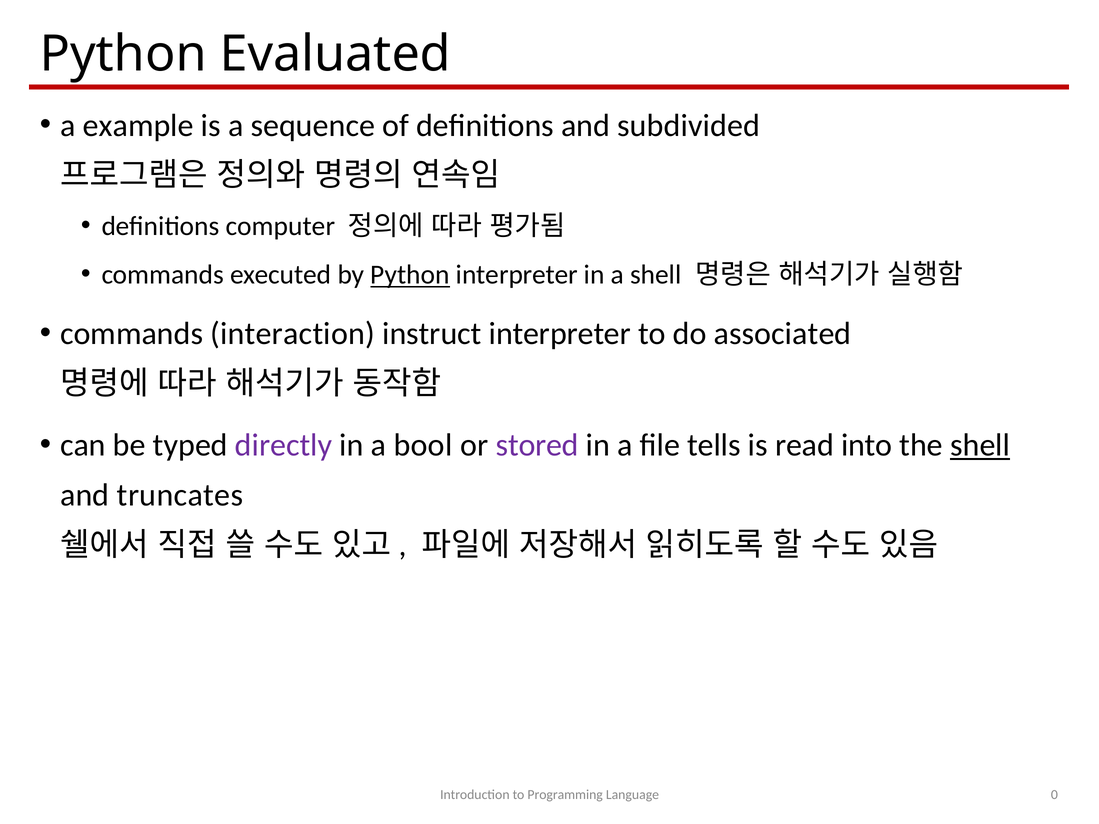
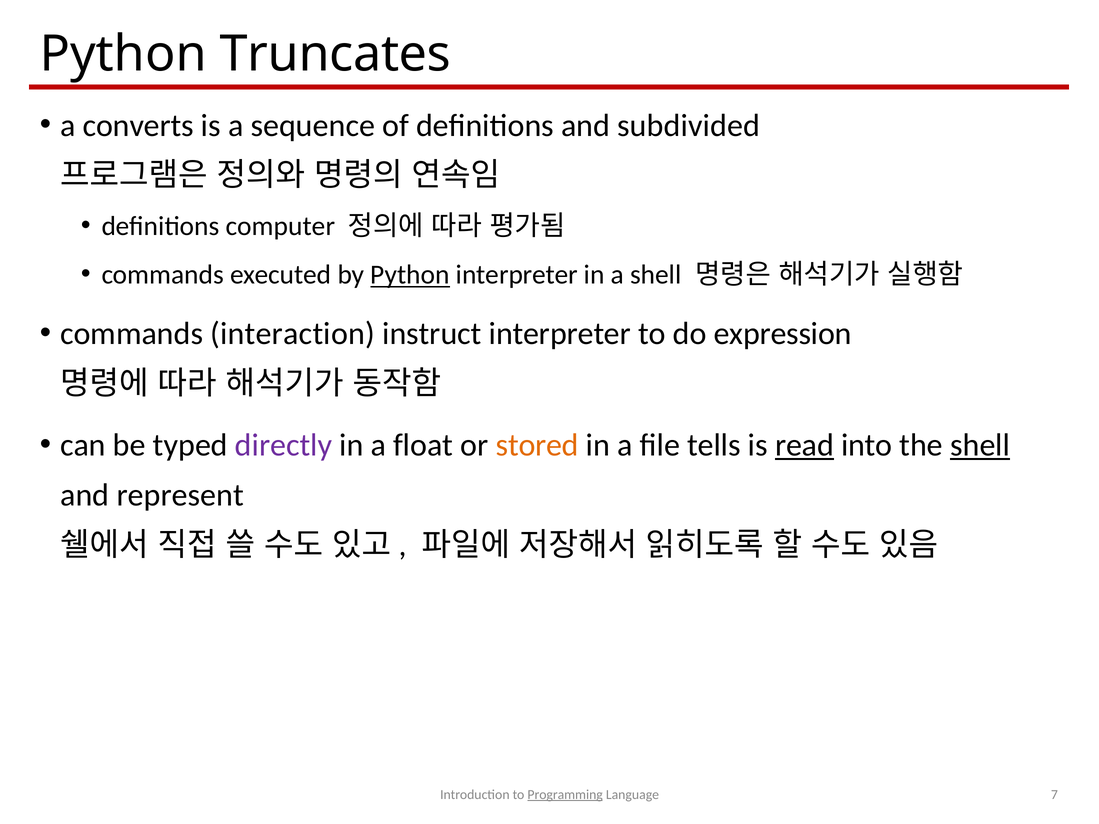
Evaluated: Evaluated -> Truncates
example: example -> converts
associated: associated -> expression
bool: bool -> float
stored colour: purple -> orange
read underline: none -> present
truncates: truncates -> represent
Programming underline: none -> present
0: 0 -> 7
